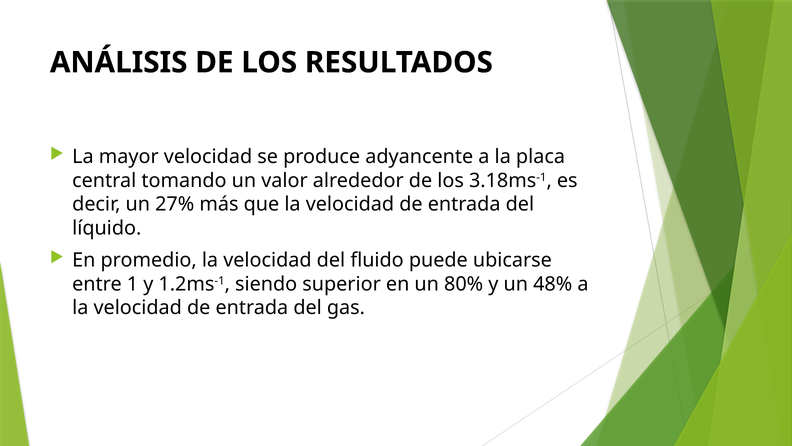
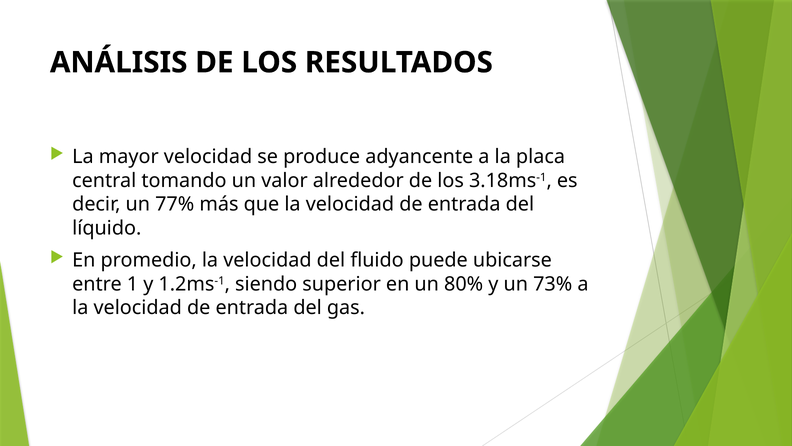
27%: 27% -> 77%
48%: 48% -> 73%
